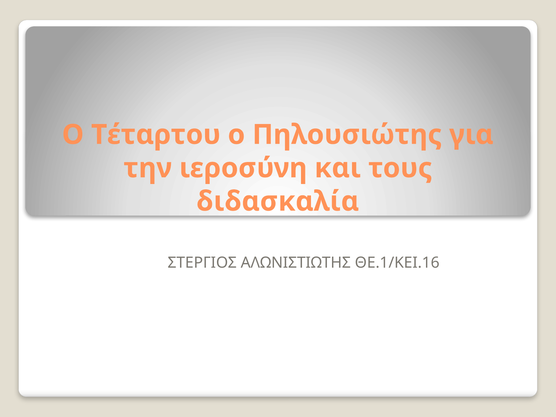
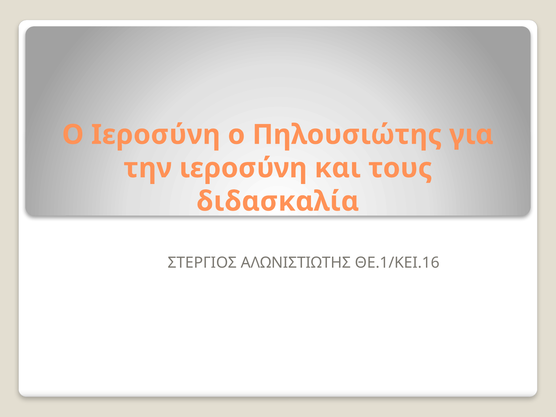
Ο Τέταρτου: Τέταρτου -> Ιεροσύνη
